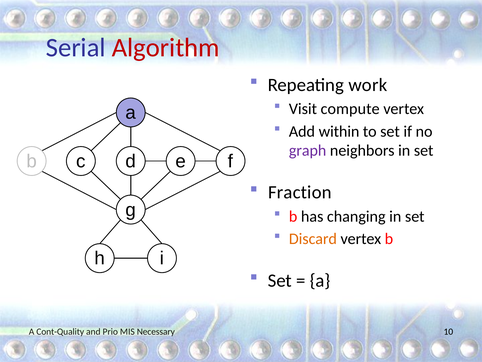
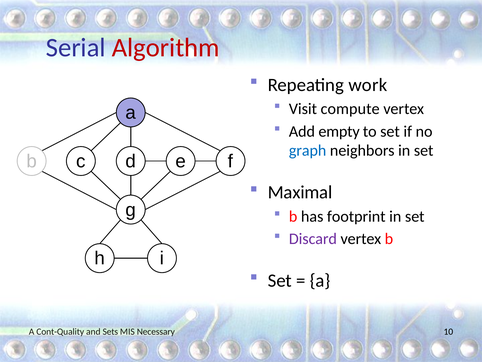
within: within -> empty
graph colour: purple -> blue
Fraction: Fraction -> Maximal
changing: changing -> footprint
Discard colour: orange -> purple
Prio: Prio -> Sets
